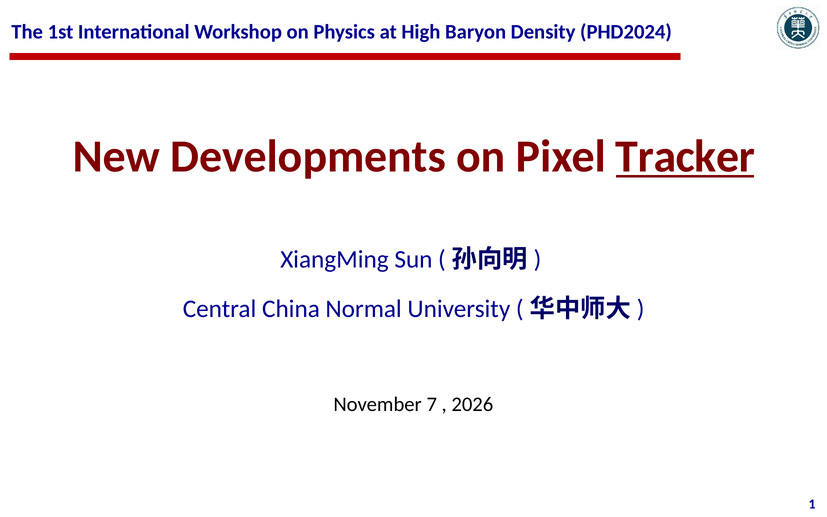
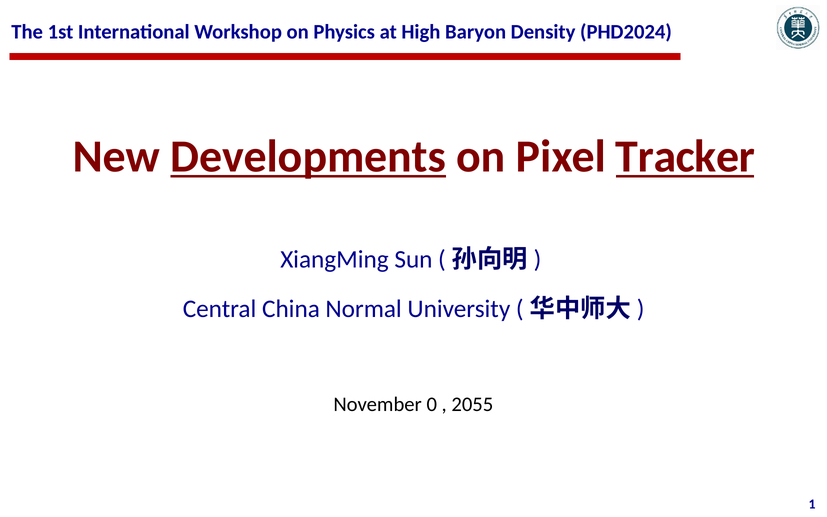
Developments underline: none -> present
7: 7 -> 0
2026: 2026 -> 2055
